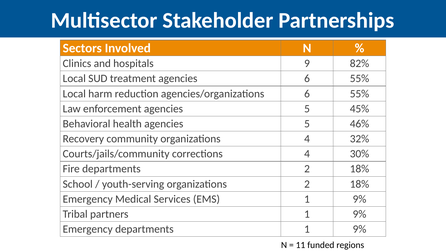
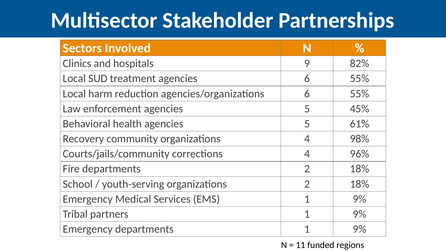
46%: 46% -> 61%
32%: 32% -> 98%
30%: 30% -> 96%
